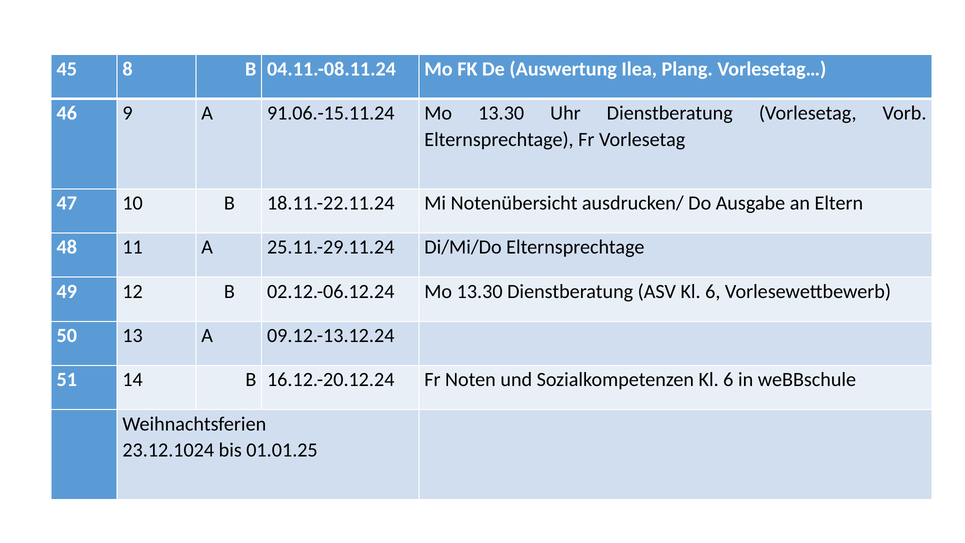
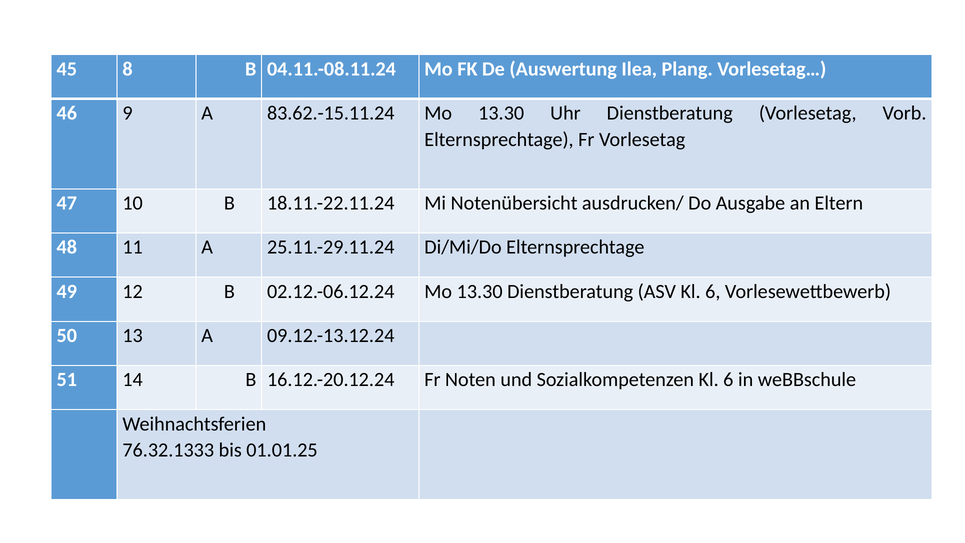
91.06.-15.11.24: 91.06.-15.11.24 -> 83.62.-15.11.24
23.12.1024: 23.12.1024 -> 76.32.1333
